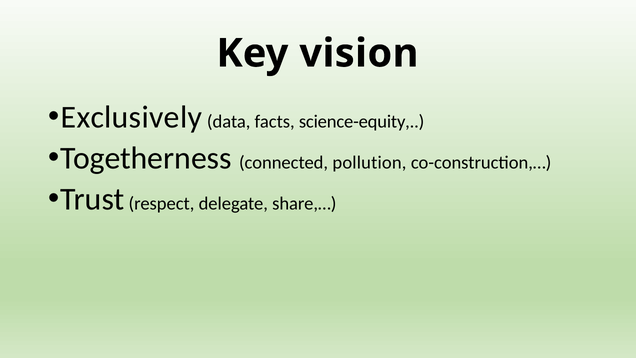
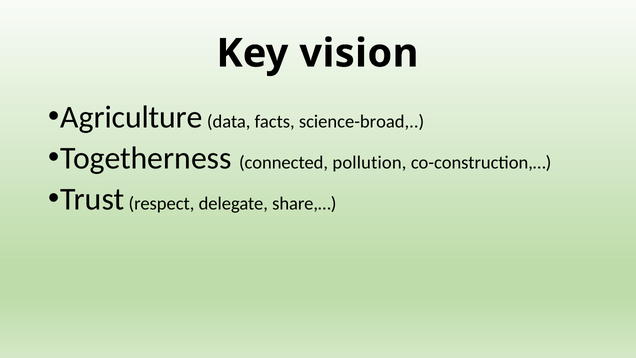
Exclusively: Exclusively -> Agriculture
science-equity: science-equity -> science-broad
